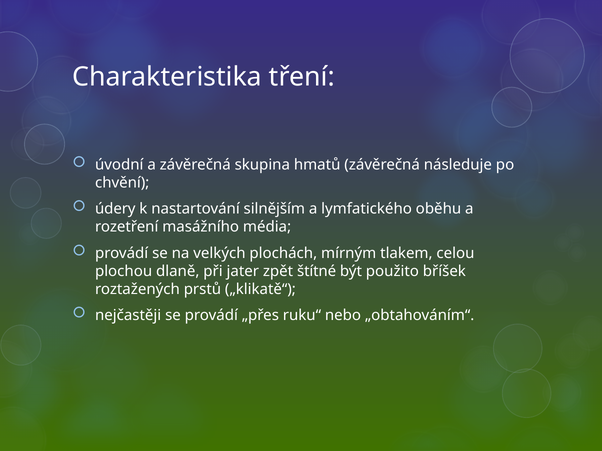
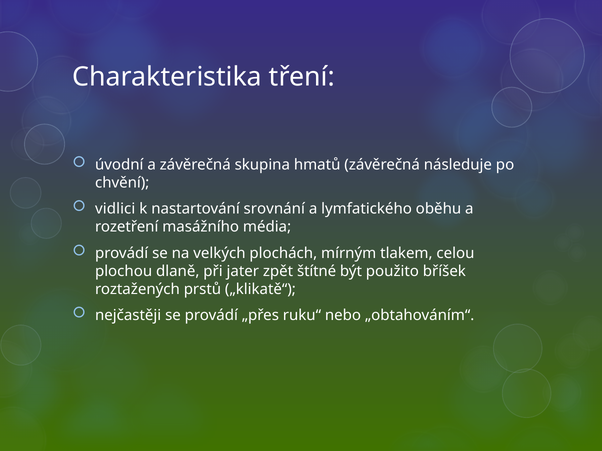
údery: údery -> vidlici
silnějším: silnějším -> srovnání
